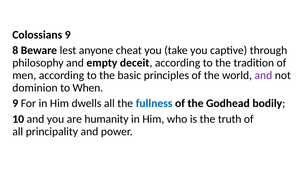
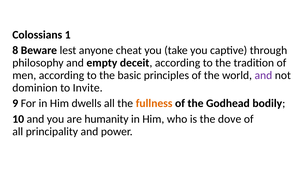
Colossians 9: 9 -> 1
When: When -> Invite
fullness colour: blue -> orange
truth: truth -> dove
